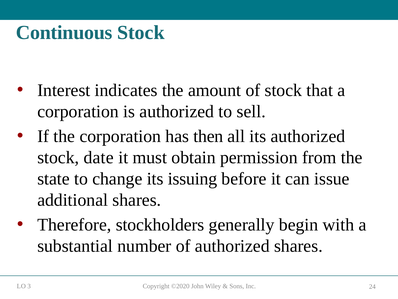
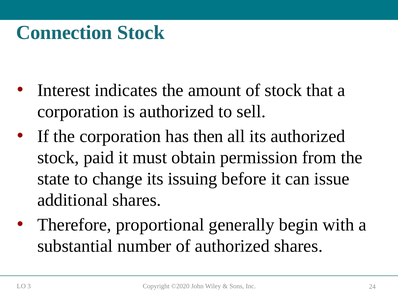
Continuous: Continuous -> Connection
date: date -> paid
stockholders: stockholders -> proportional
